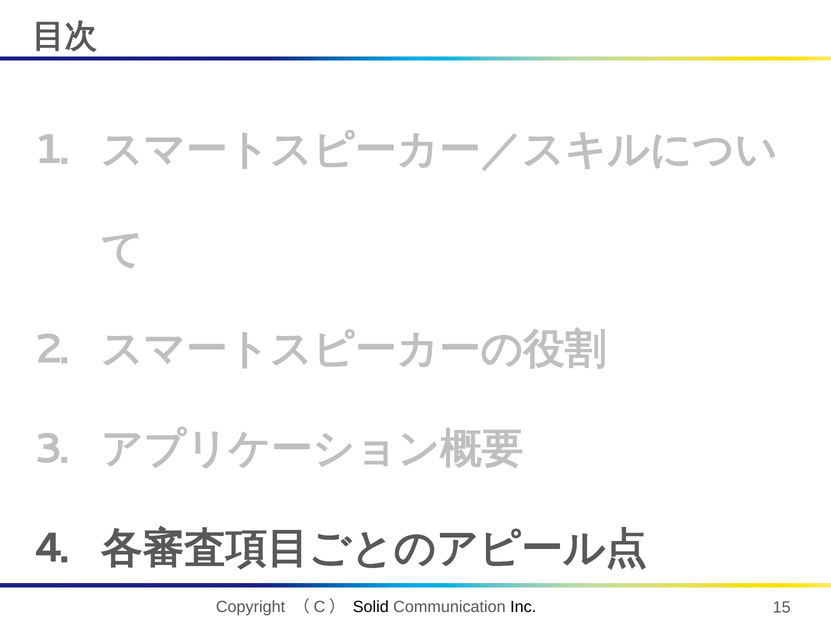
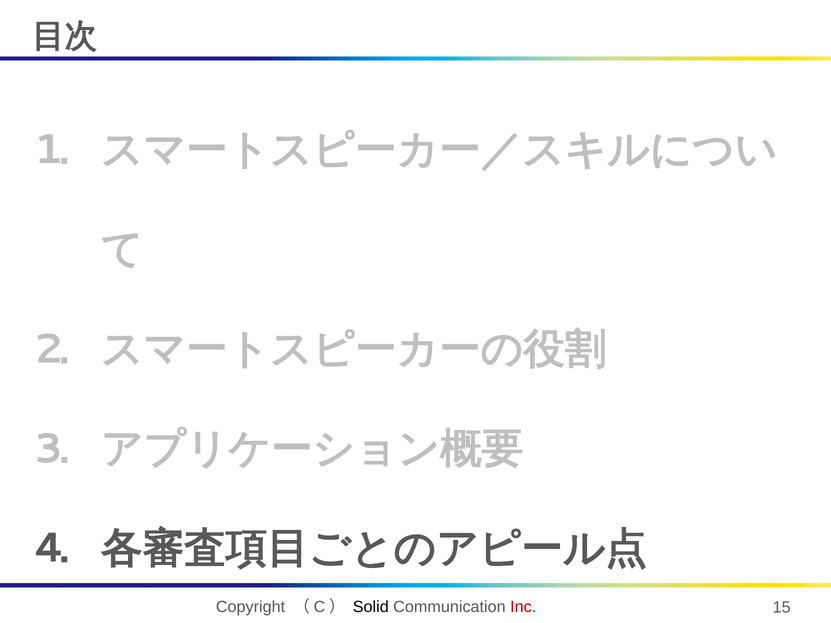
Inc colour: black -> red
